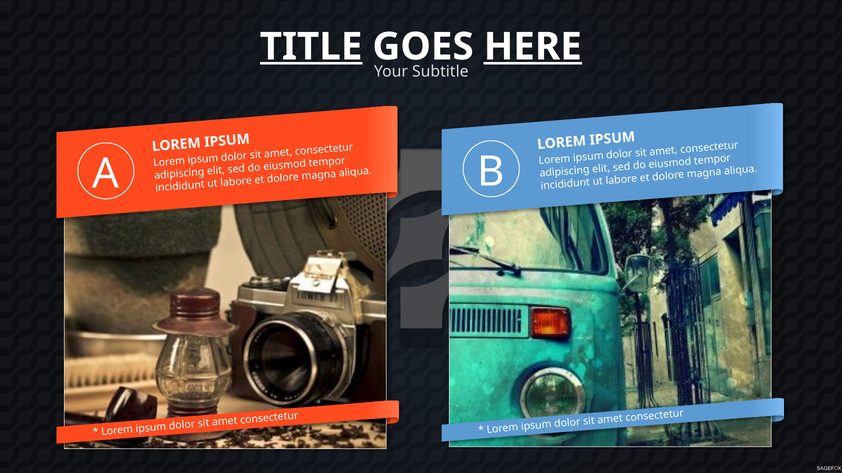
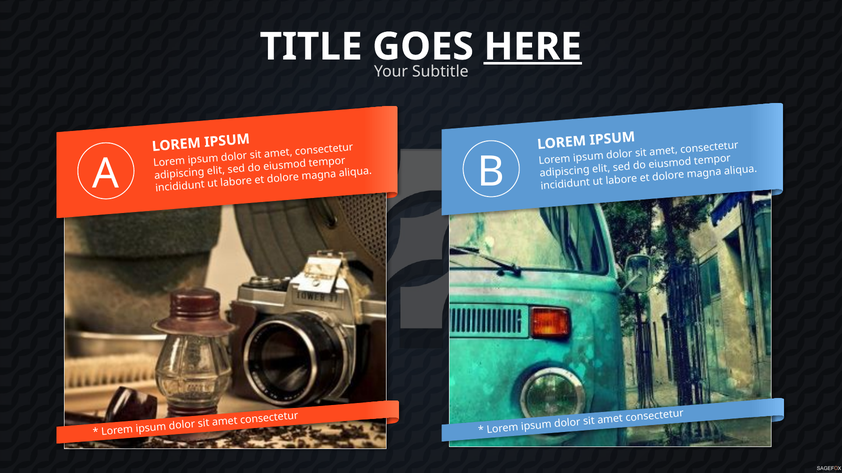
TITLE underline: present -> none
